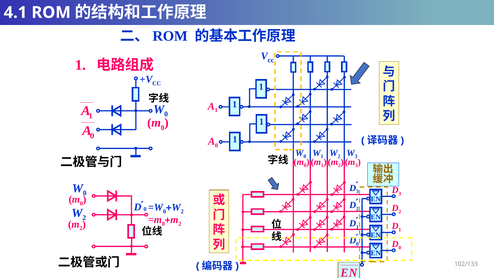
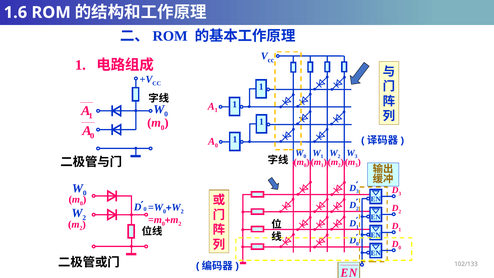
4.1: 4.1 -> 1.6
